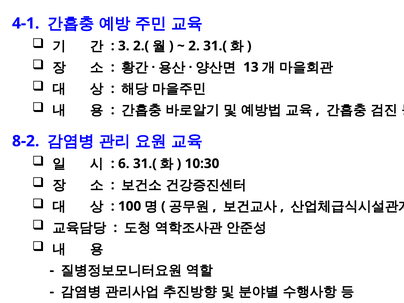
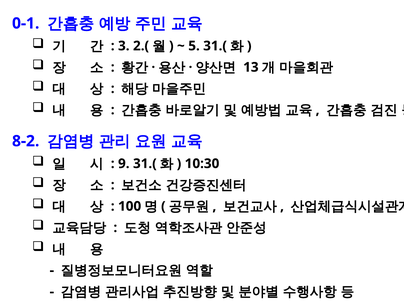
4-1: 4-1 -> 0-1
2: 2 -> 5
6: 6 -> 9
